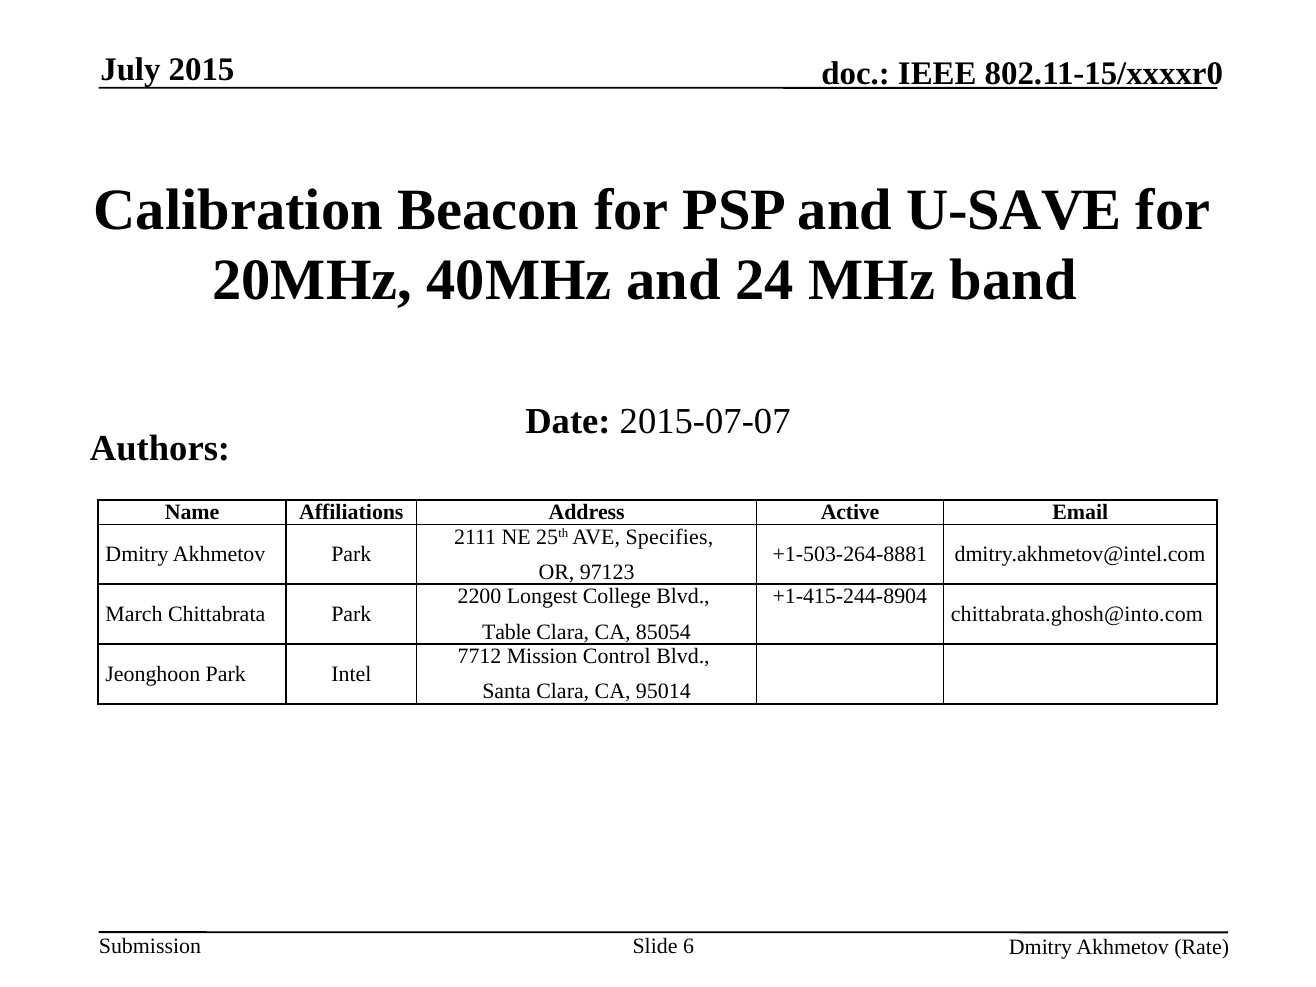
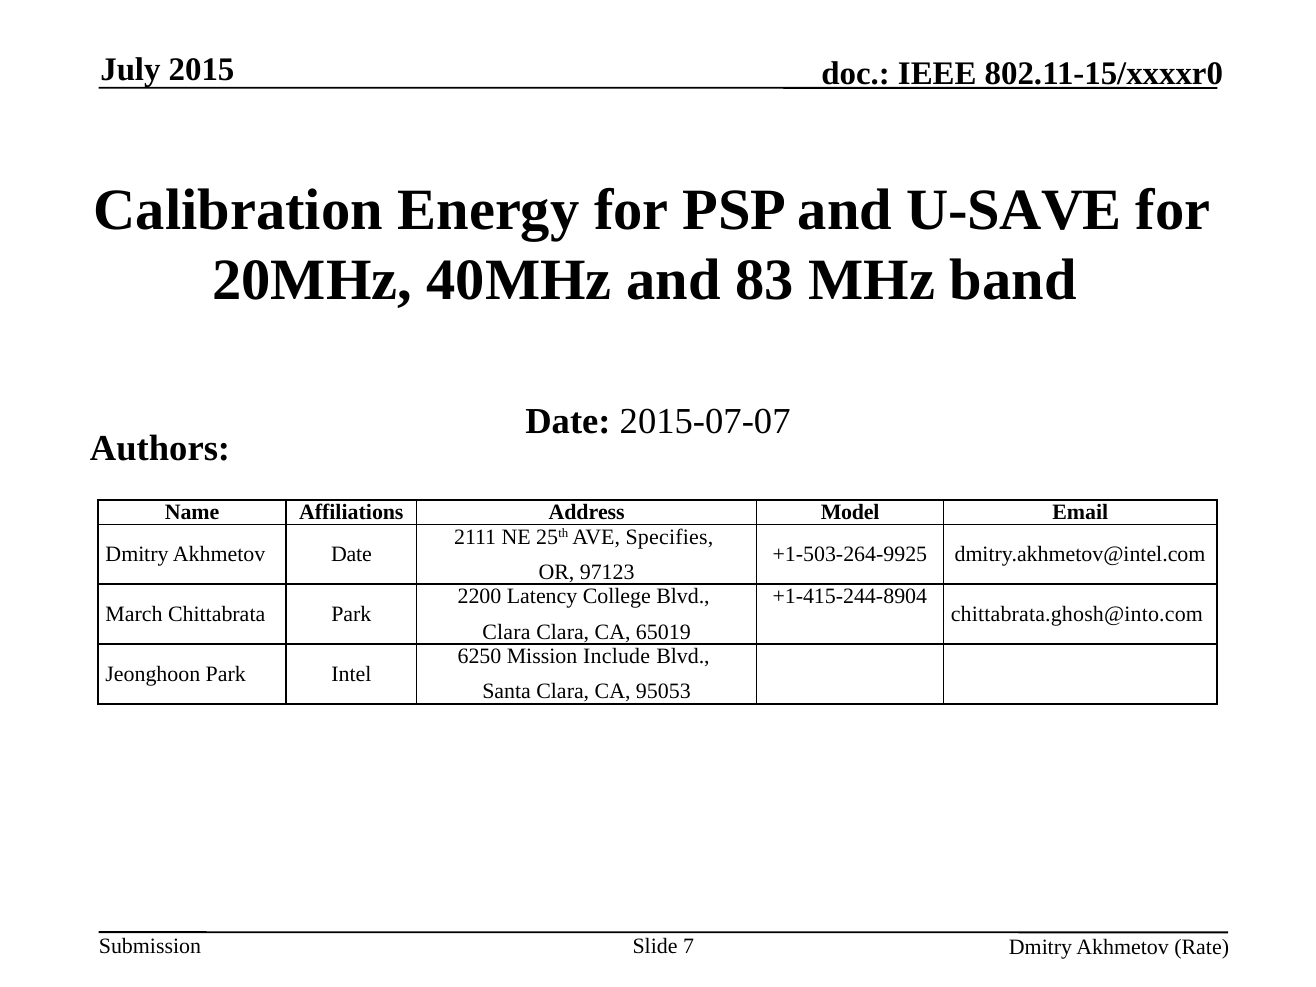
Beacon: Beacon -> Energy
24: 24 -> 83
Active: Active -> Model
Akhmetov Park: Park -> Date
+1-503-264-8881: +1-503-264-8881 -> +1-503-264-9925
Longest: Longest -> Latency
Table at (507, 632): Table -> Clara
85054: 85054 -> 65019
7712: 7712 -> 6250
Control: Control -> Include
95014: 95014 -> 95053
6: 6 -> 7
